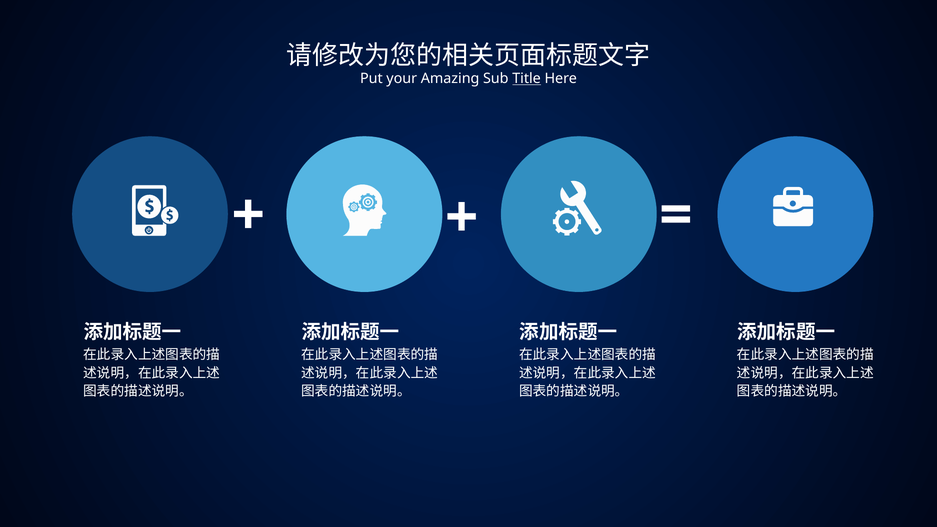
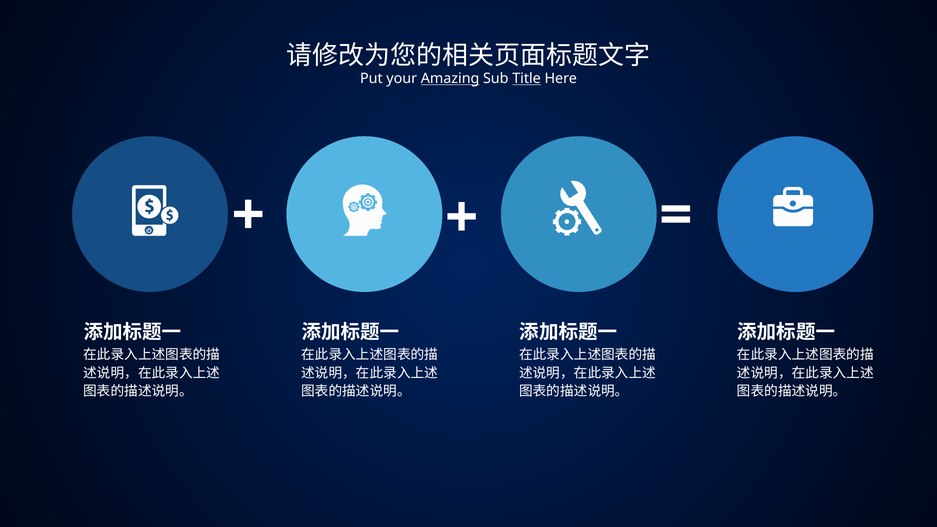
Amazing underline: none -> present
